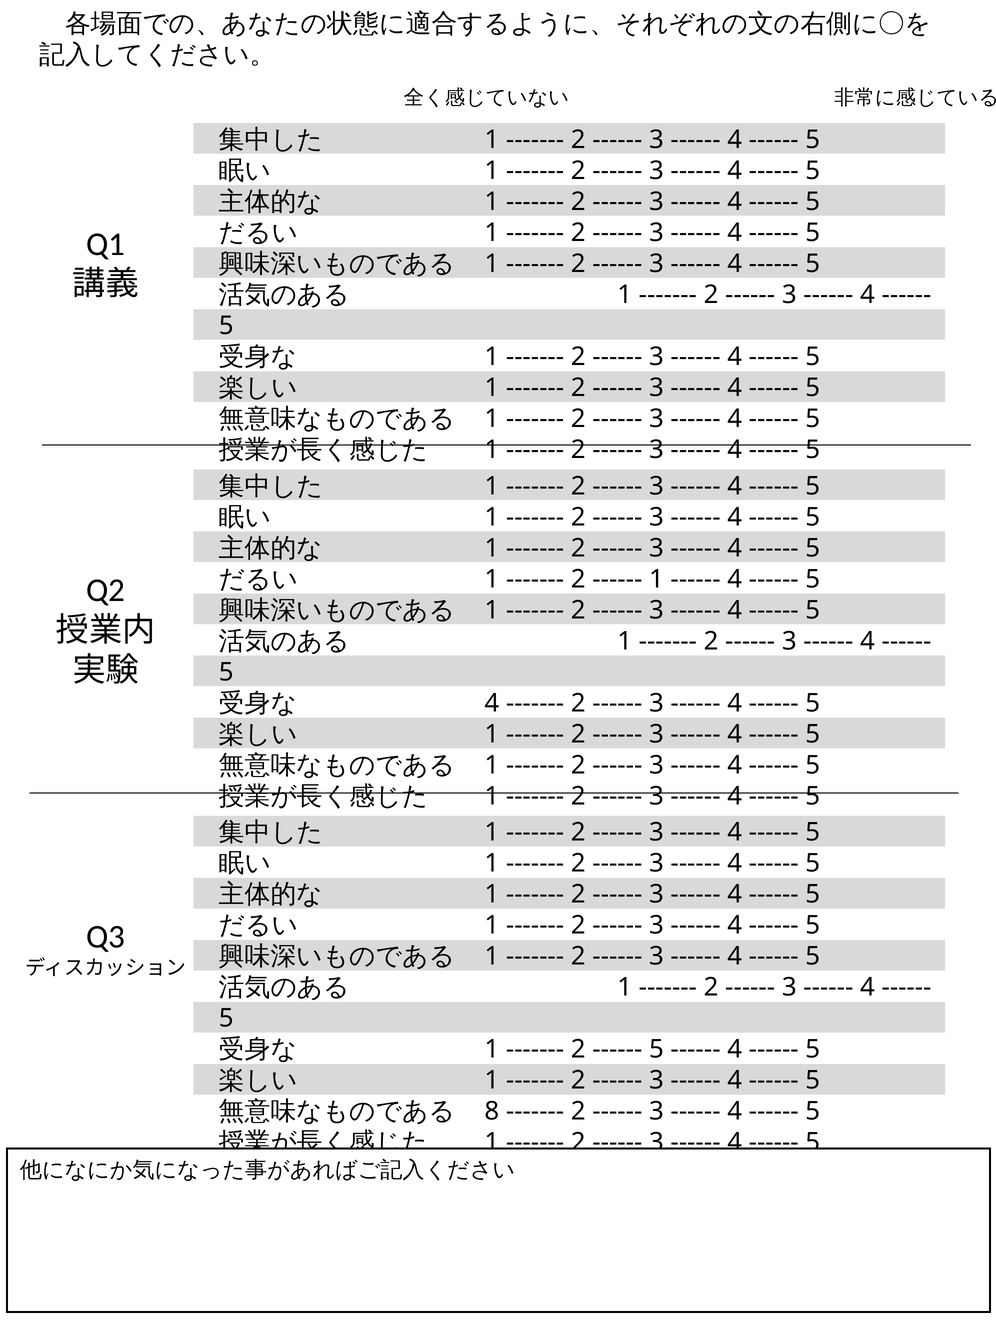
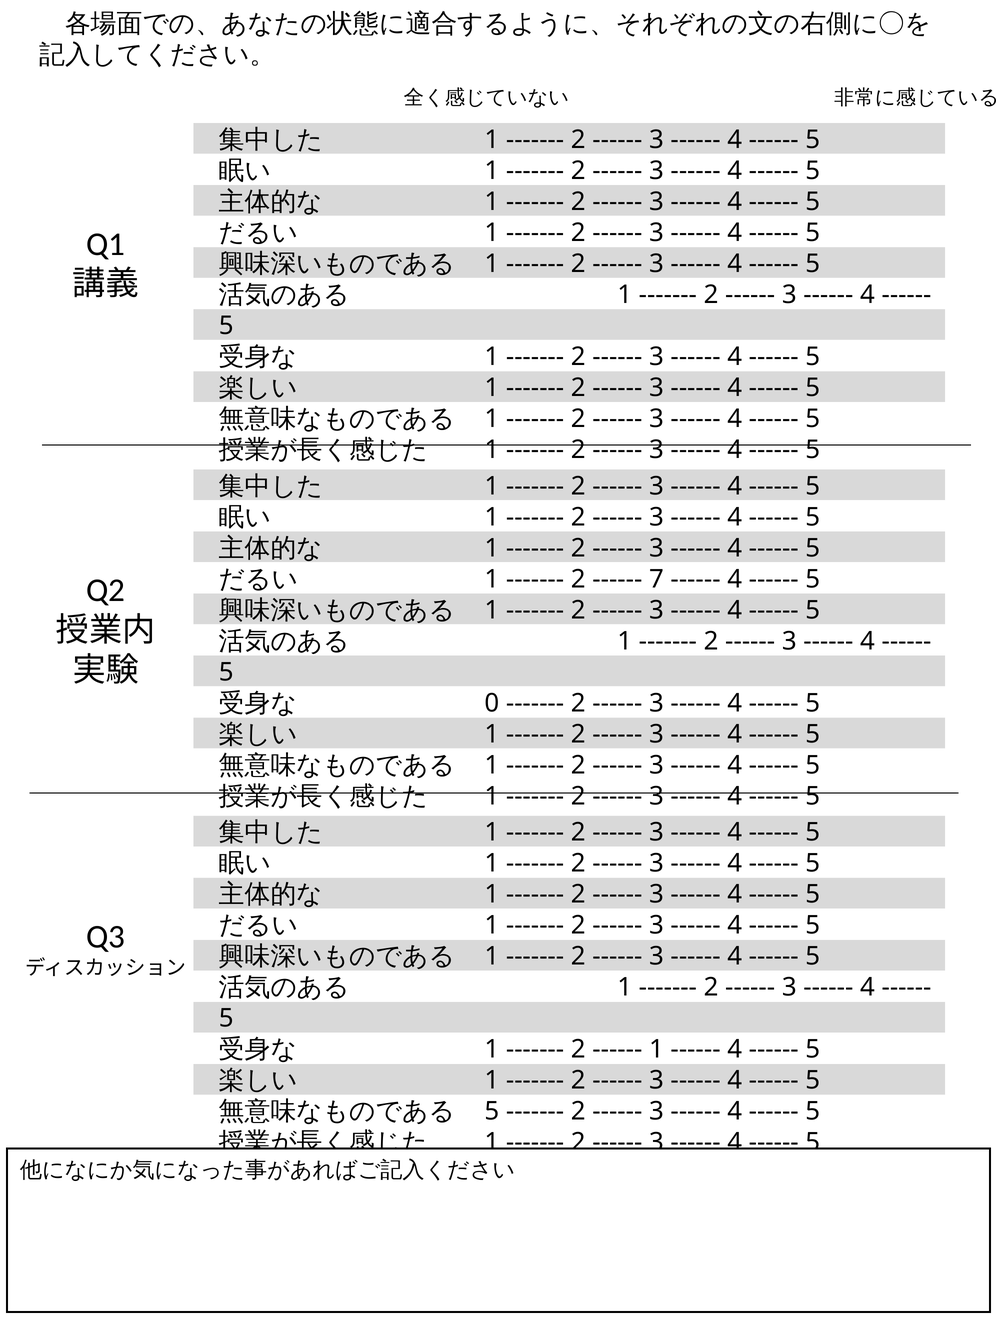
1 at (656, 579): 1 -> 7
4 at (492, 703): 4 -> 0
5 at (656, 1049): 5 -> 1
8 at (492, 1111): 8 -> 5
